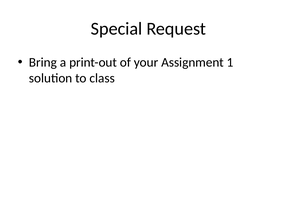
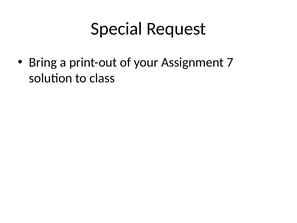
1: 1 -> 7
